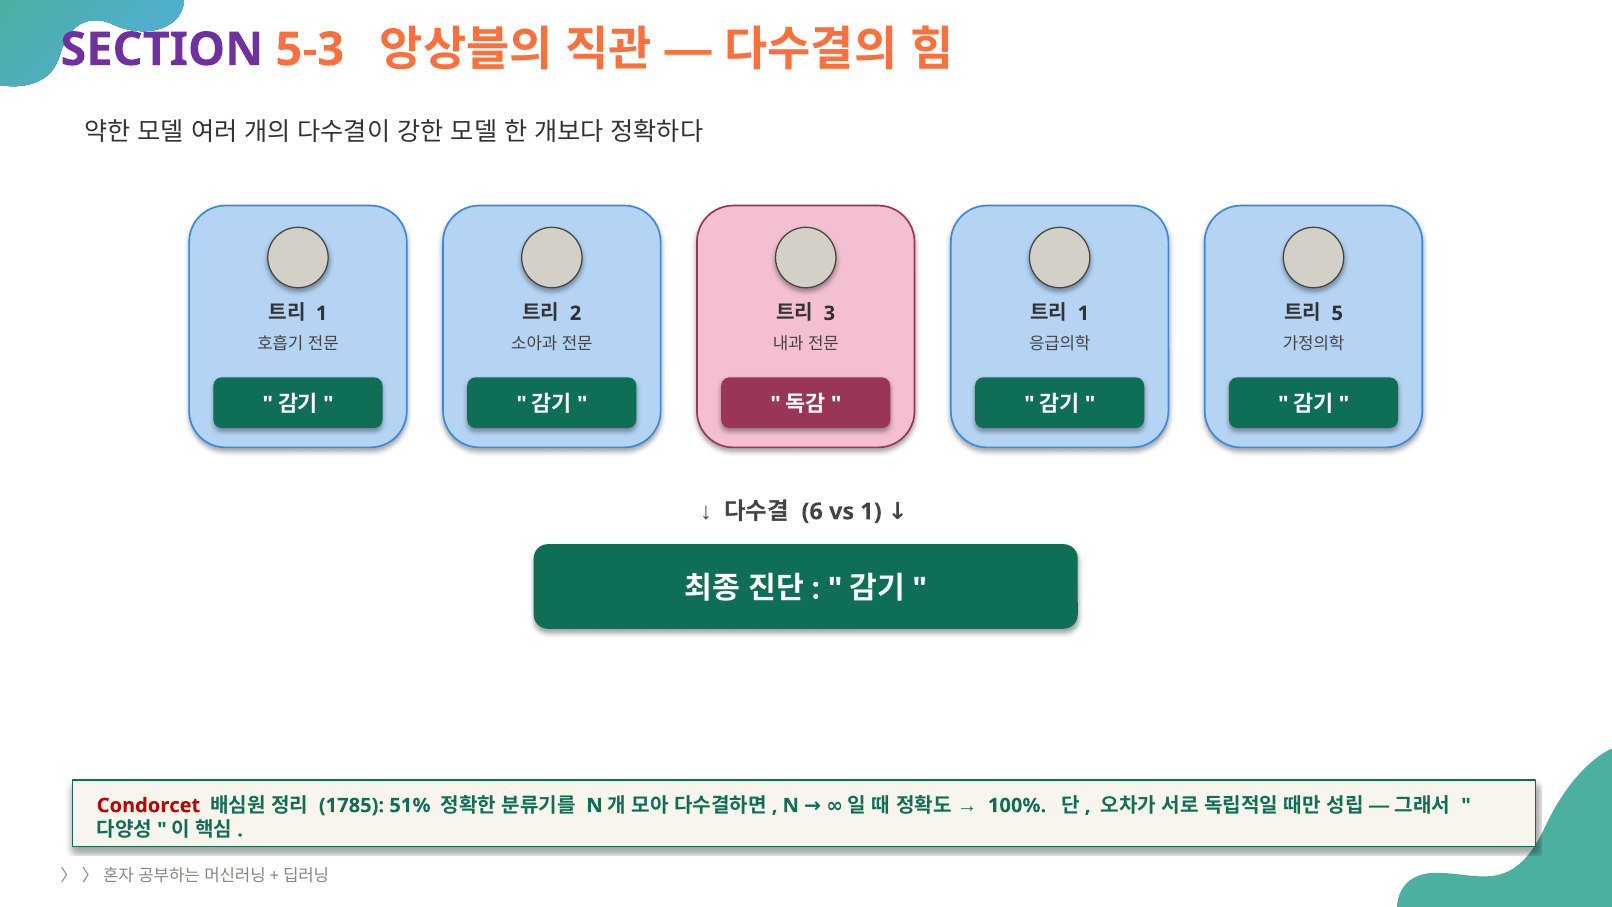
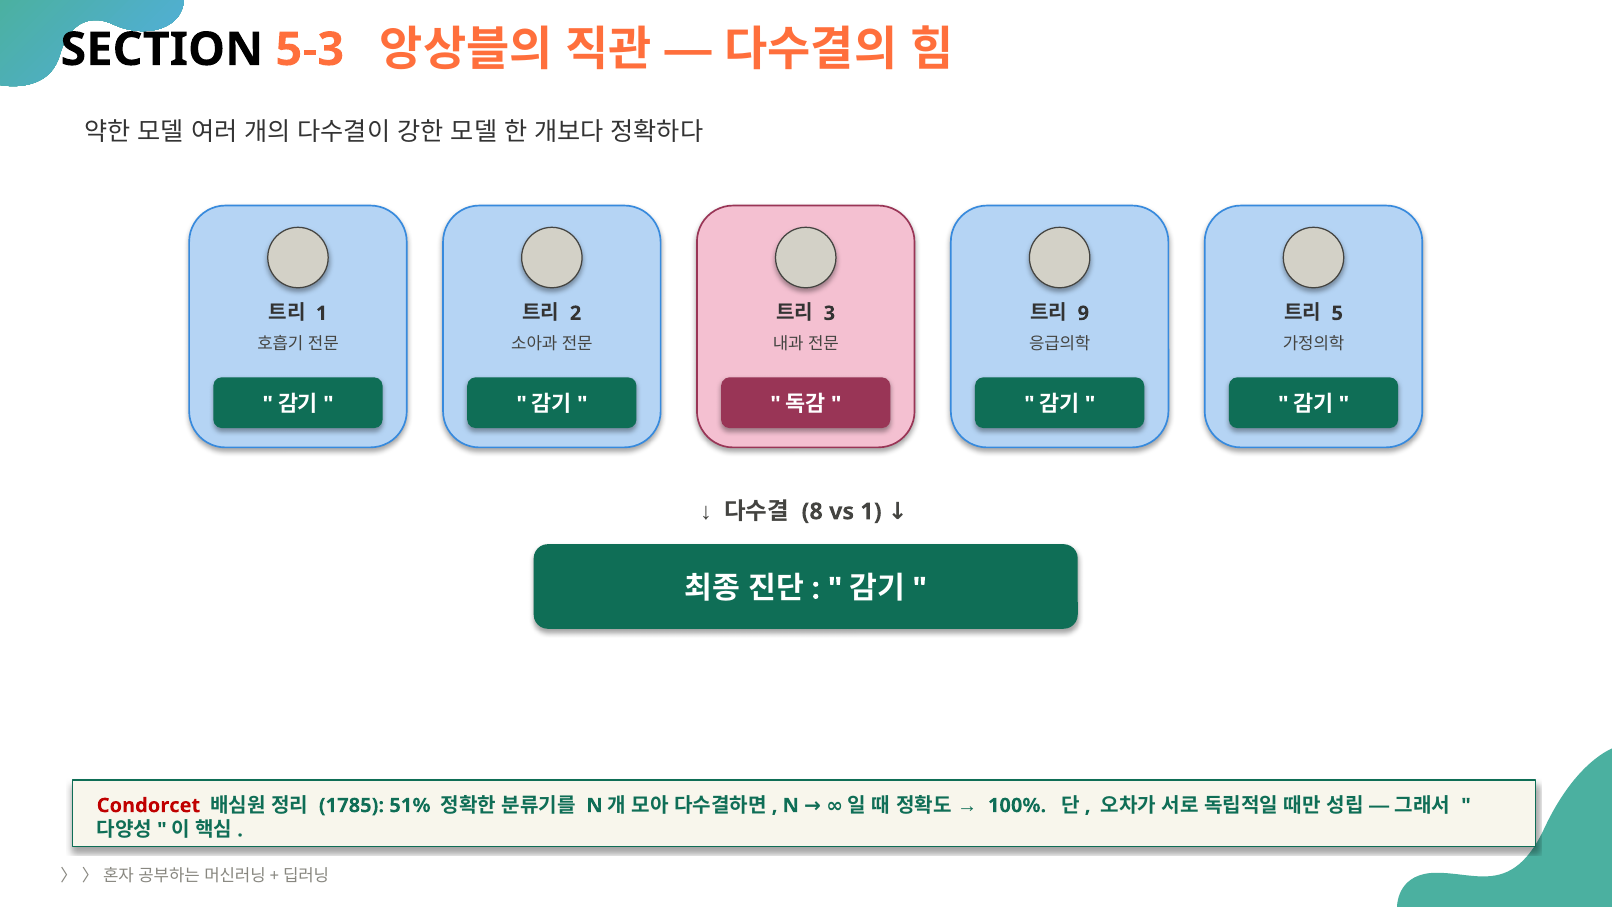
SECTION colour: purple -> black
1 at (1083, 313): 1 -> 9
6: 6 -> 8
